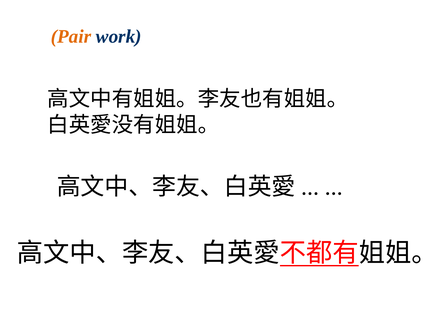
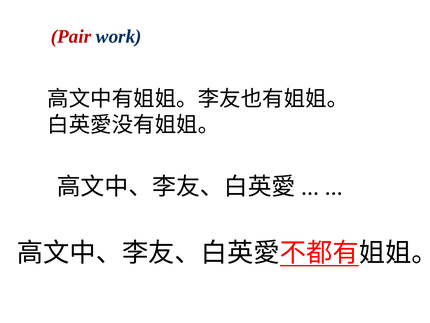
Pair colour: orange -> red
